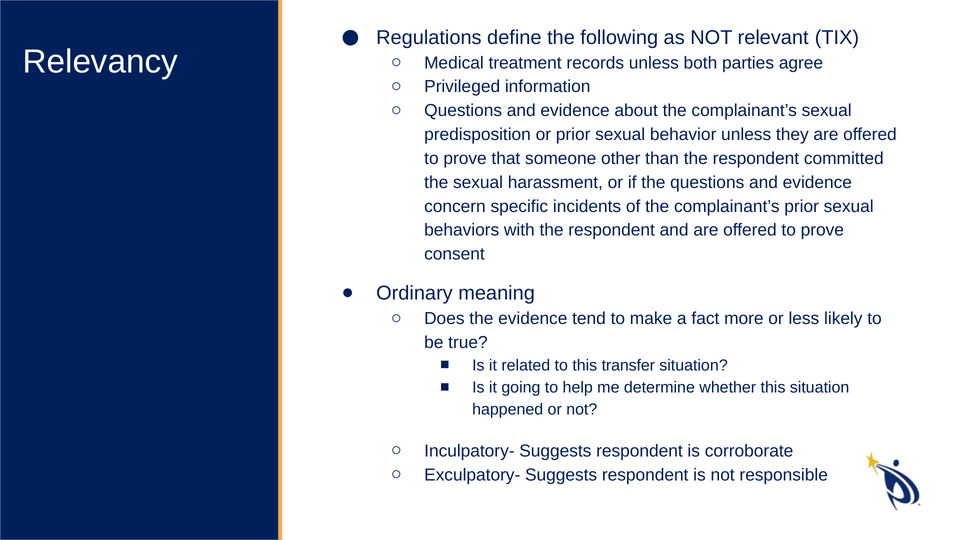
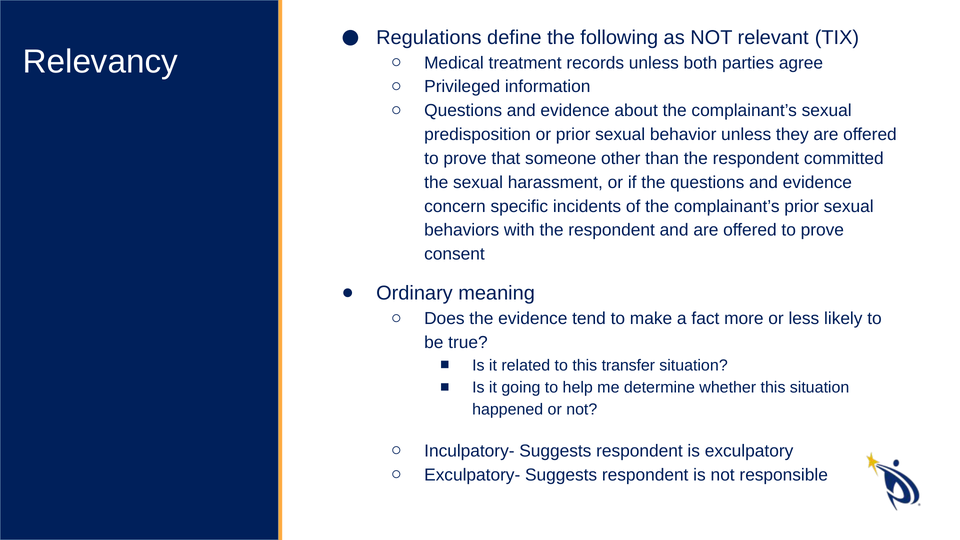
corroborate: corroborate -> exculpatory
